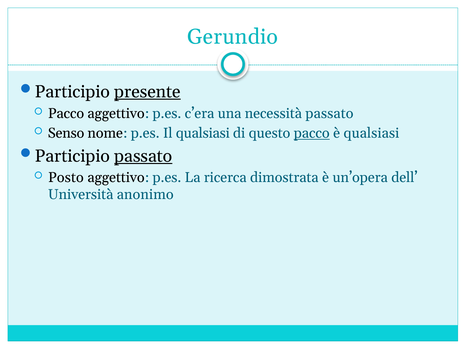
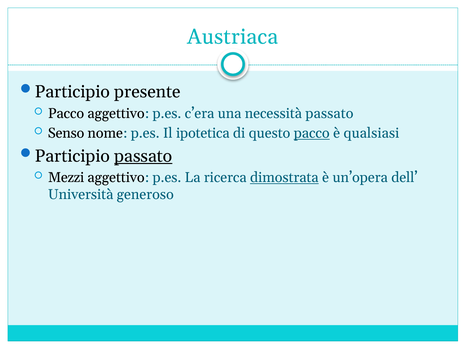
Gerundio: Gerundio -> Austriaca
presente underline: present -> none
Il qualsiasi: qualsiasi -> ipotetica
Posto: Posto -> Mezzi
dimostrata underline: none -> present
anonimo: anonimo -> generoso
